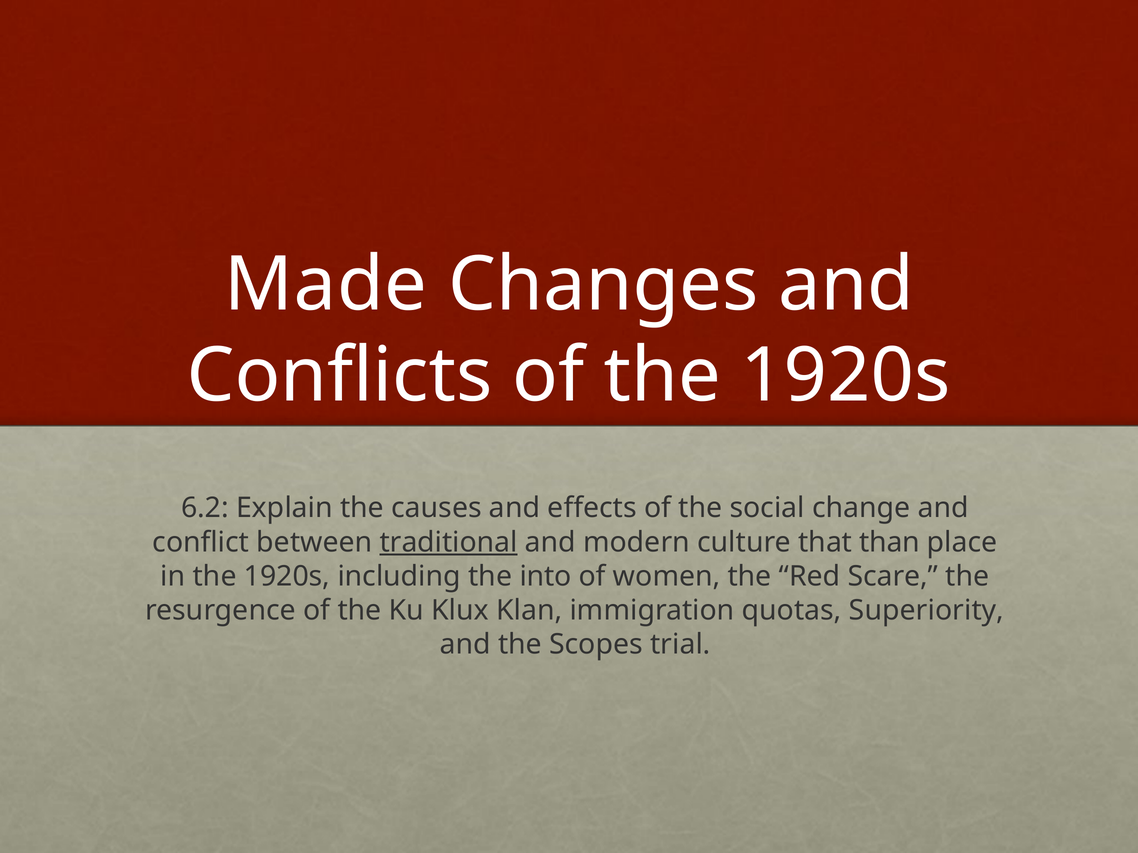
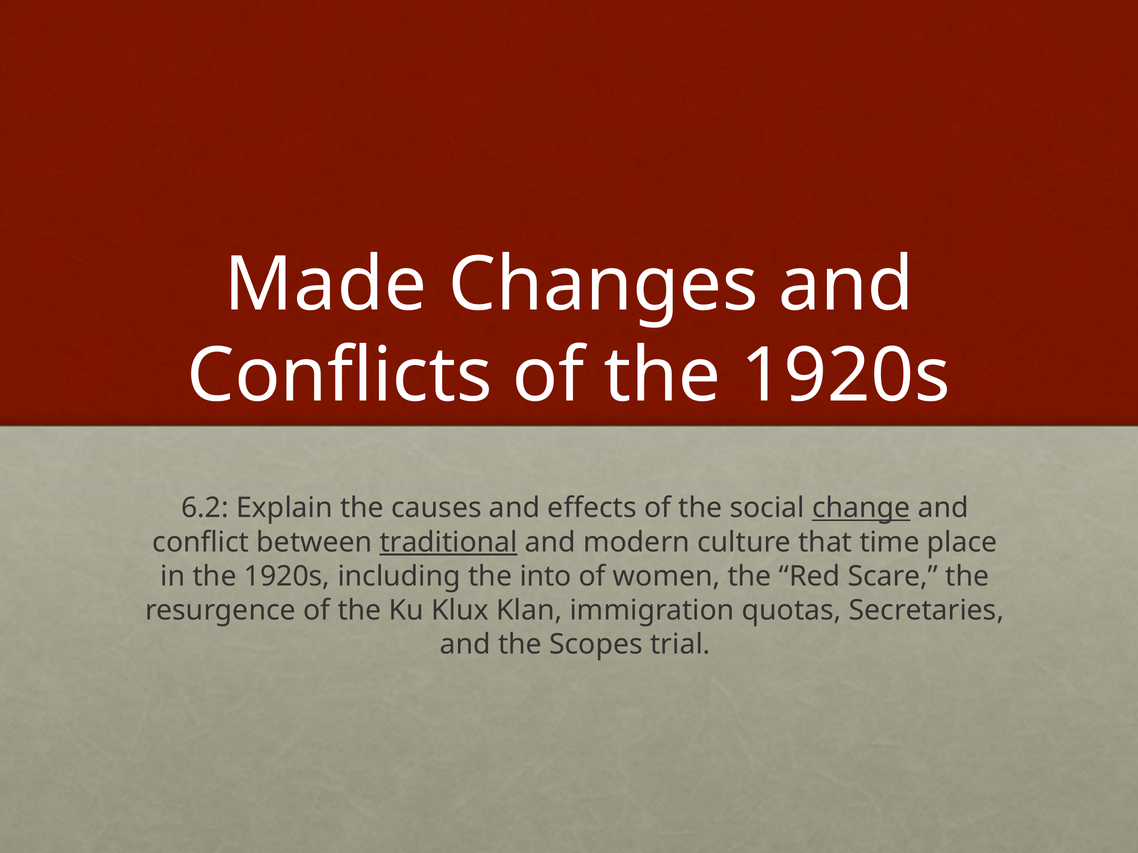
change underline: none -> present
than: than -> time
Superiority: Superiority -> Secretaries
